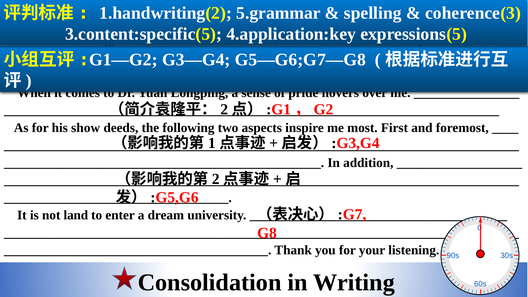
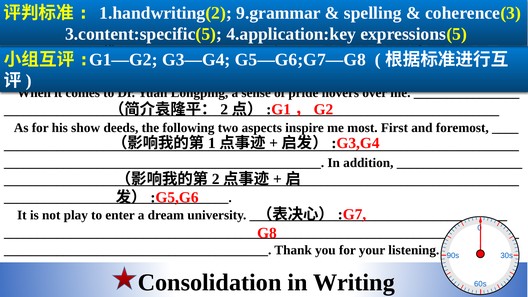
5.grammar: 5.grammar -> 9.grammar
land: land -> play
